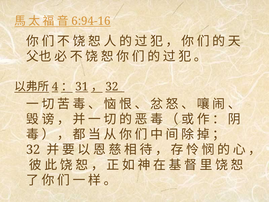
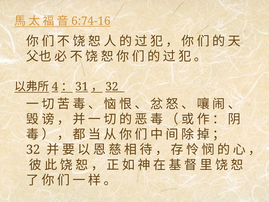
6:94-16: 6:94-16 -> 6:74-16
